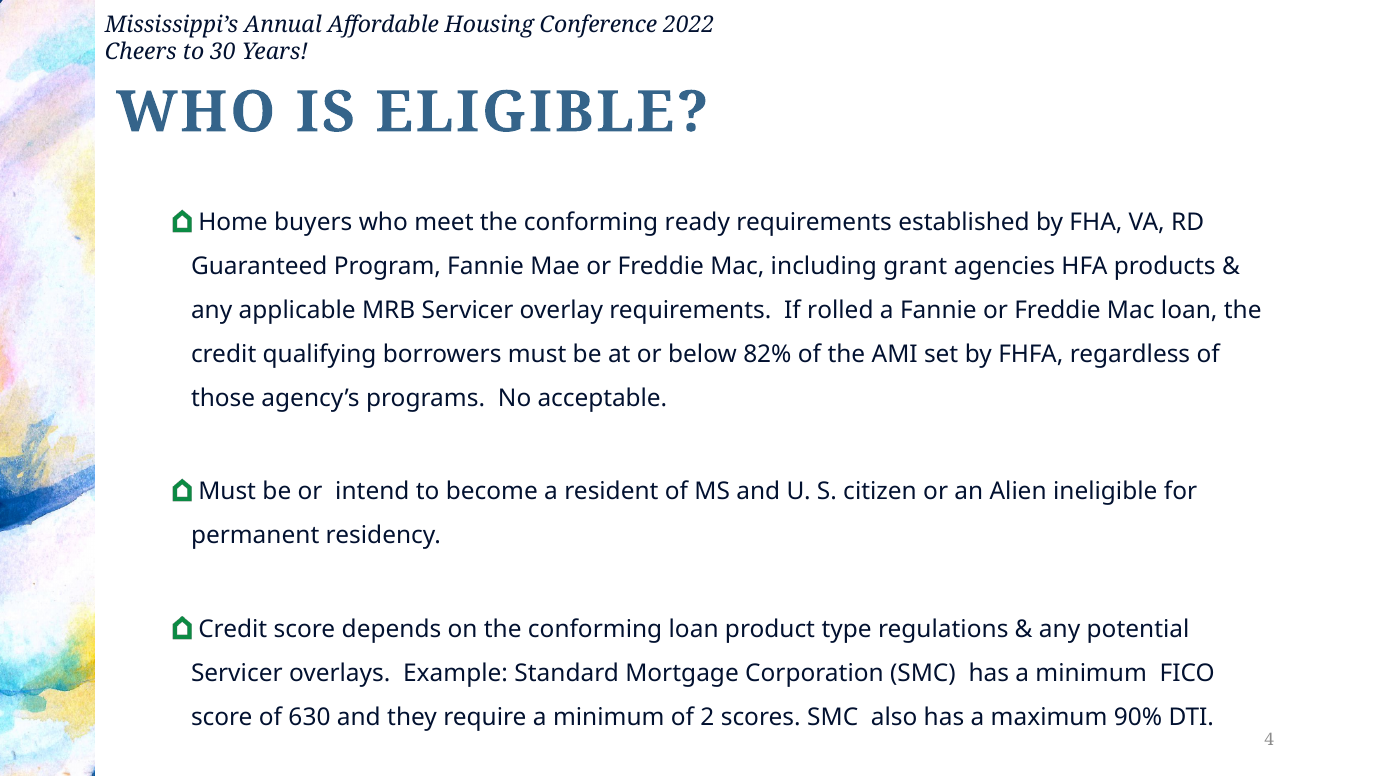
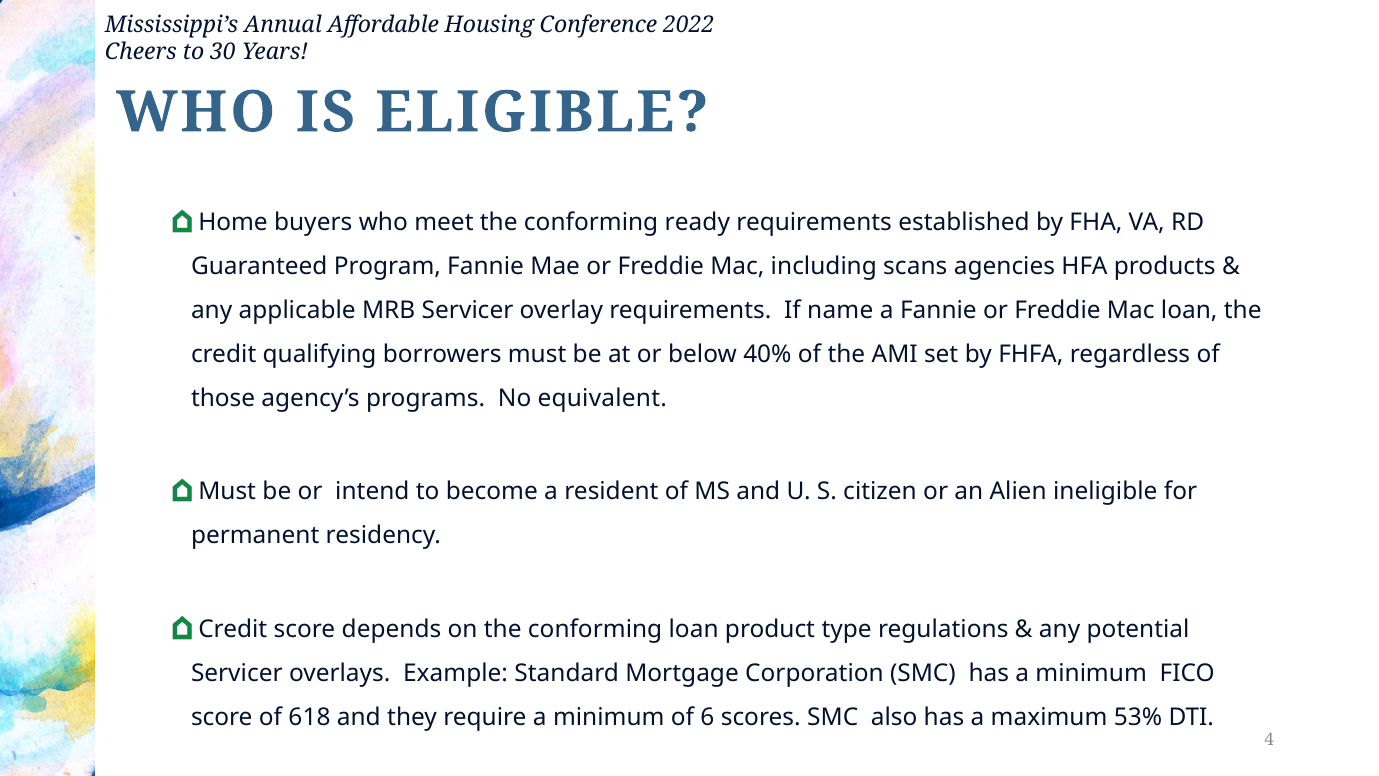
grant: grant -> scans
rolled: rolled -> name
82%: 82% -> 40%
acceptable: acceptable -> equivalent
630: 630 -> 618
2: 2 -> 6
90%: 90% -> 53%
